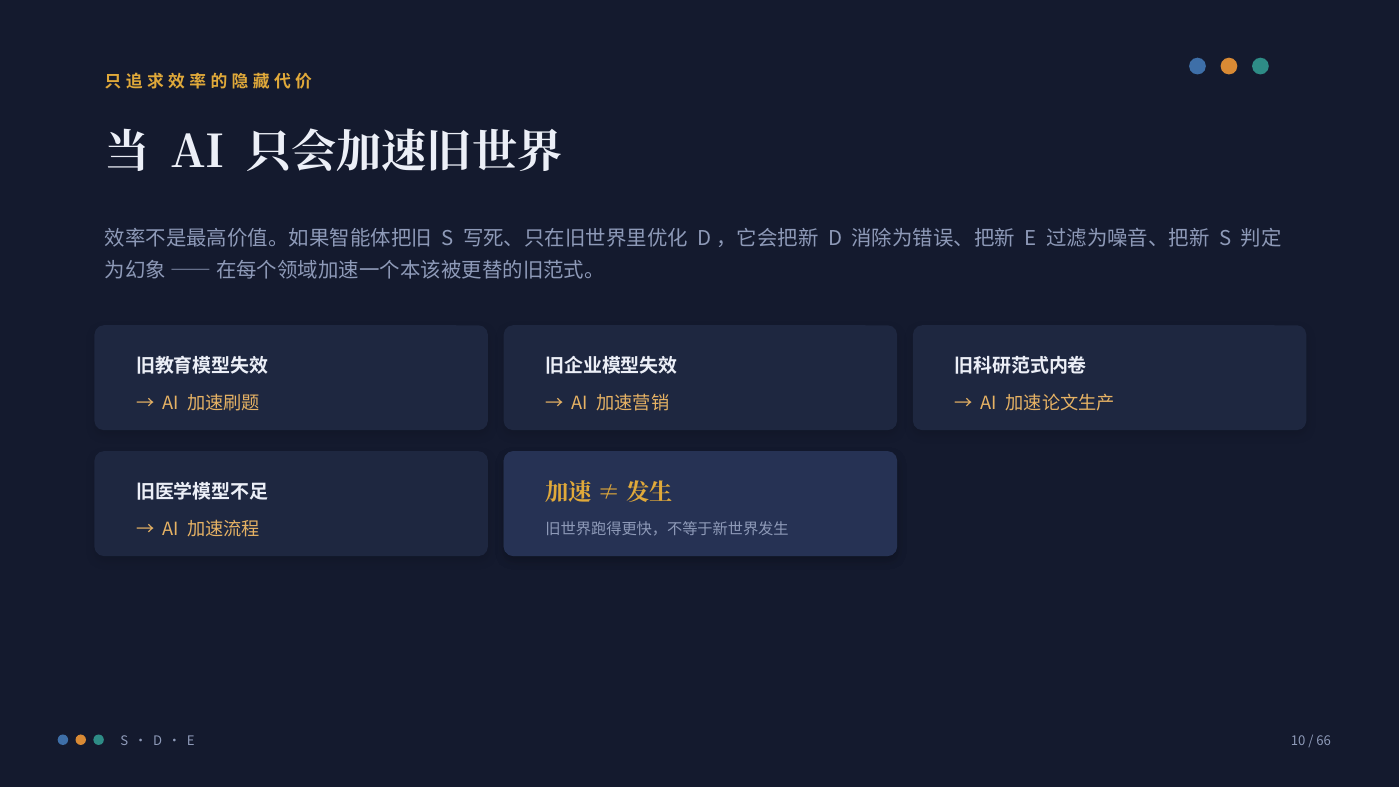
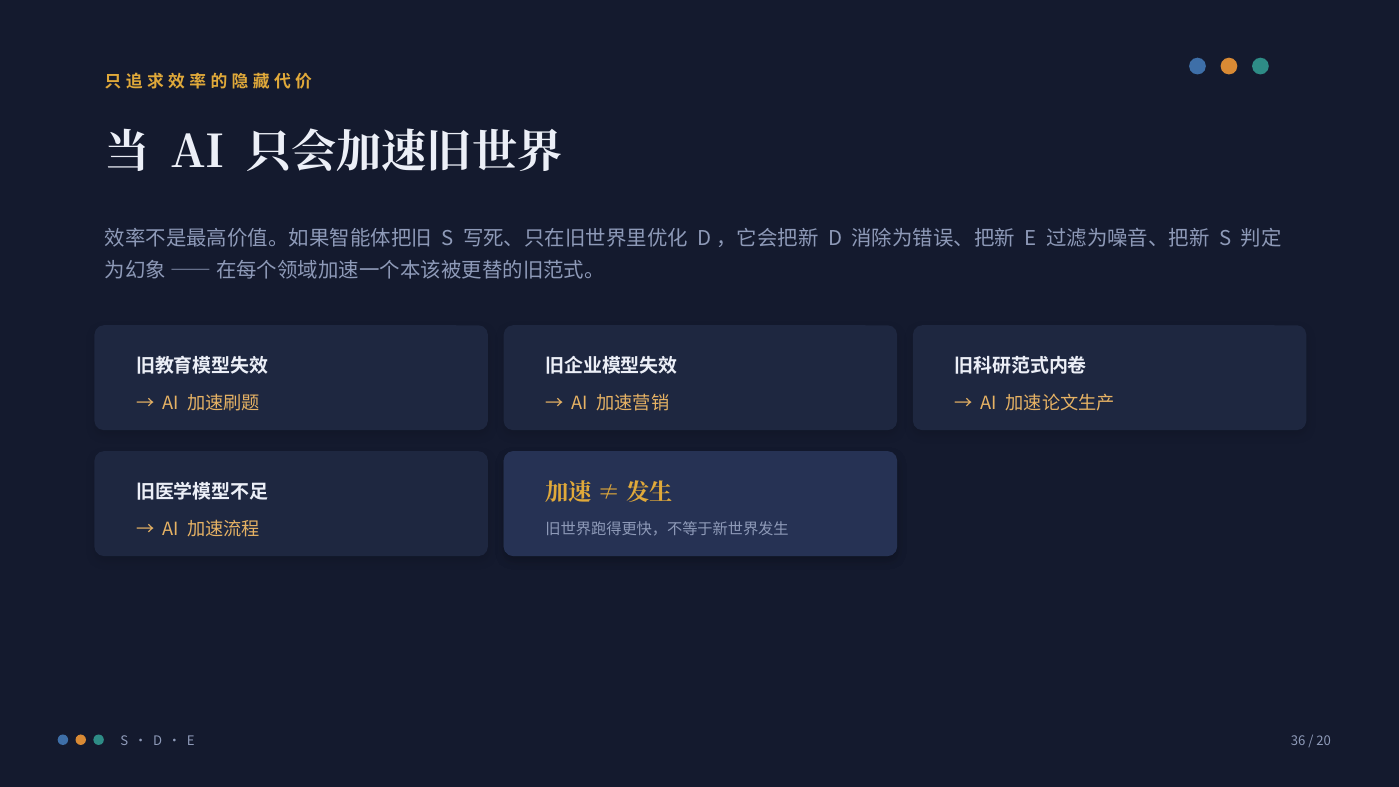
10: 10 -> 36
66: 66 -> 20
